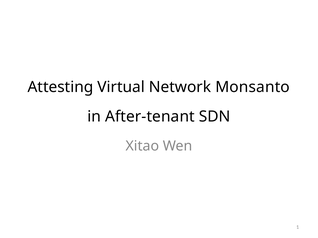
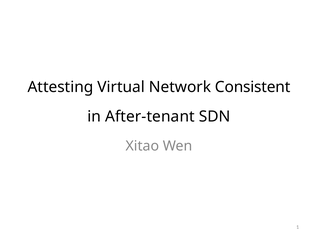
Monsanto: Monsanto -> Consistent
